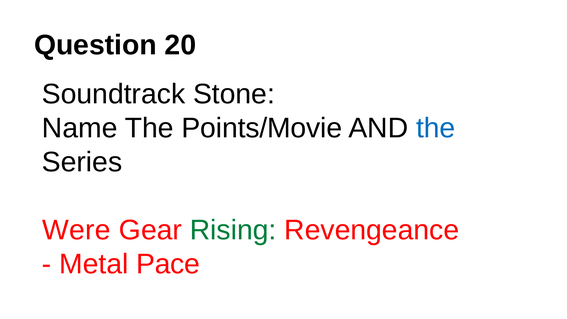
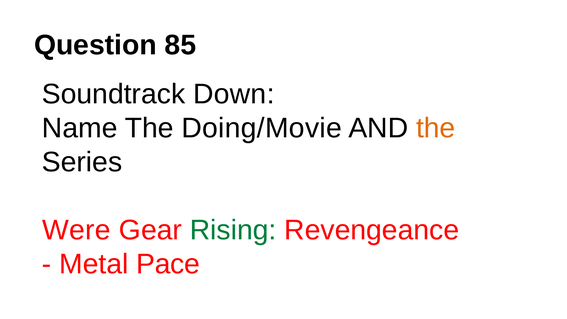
20: 20 -> 85
Stone: Stone -> Down
Points/Movie: Points/Movie -> Doing/Movie
the at (436, 128) colour: blue -> orange
